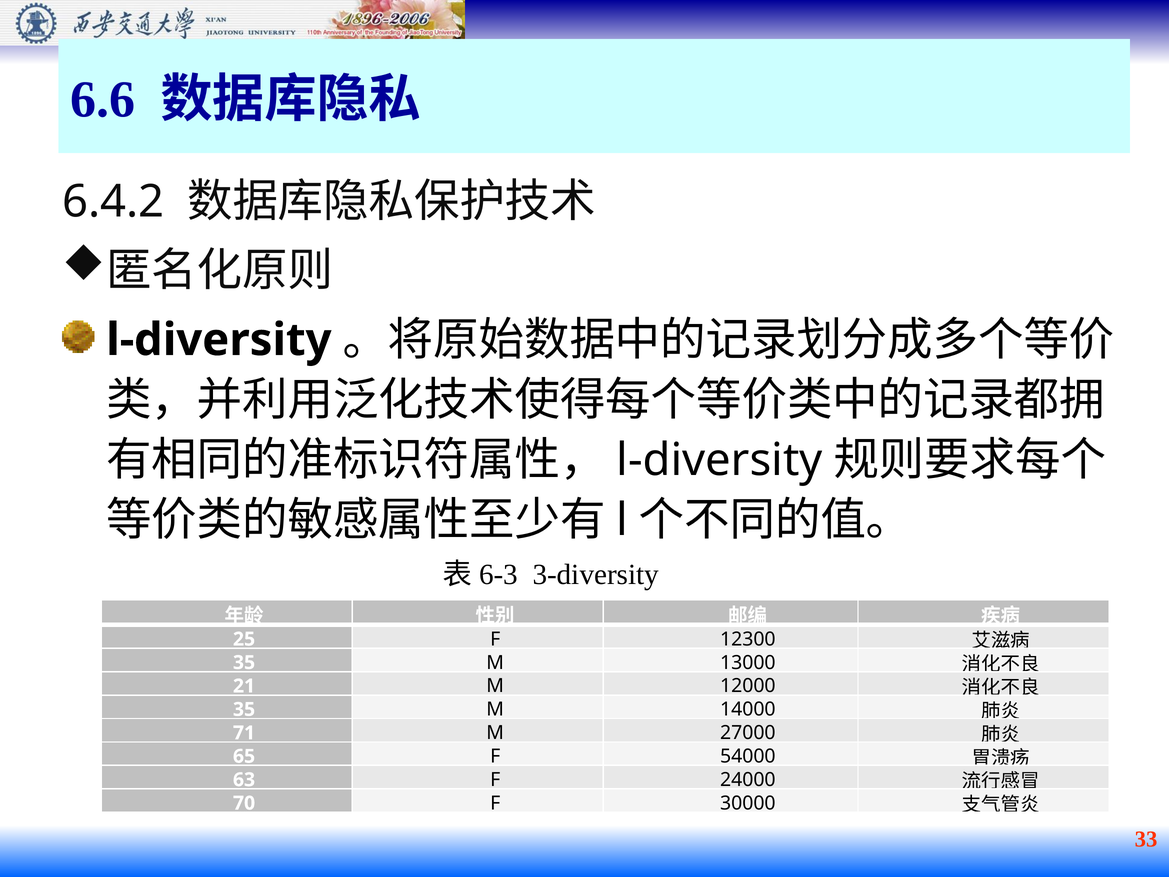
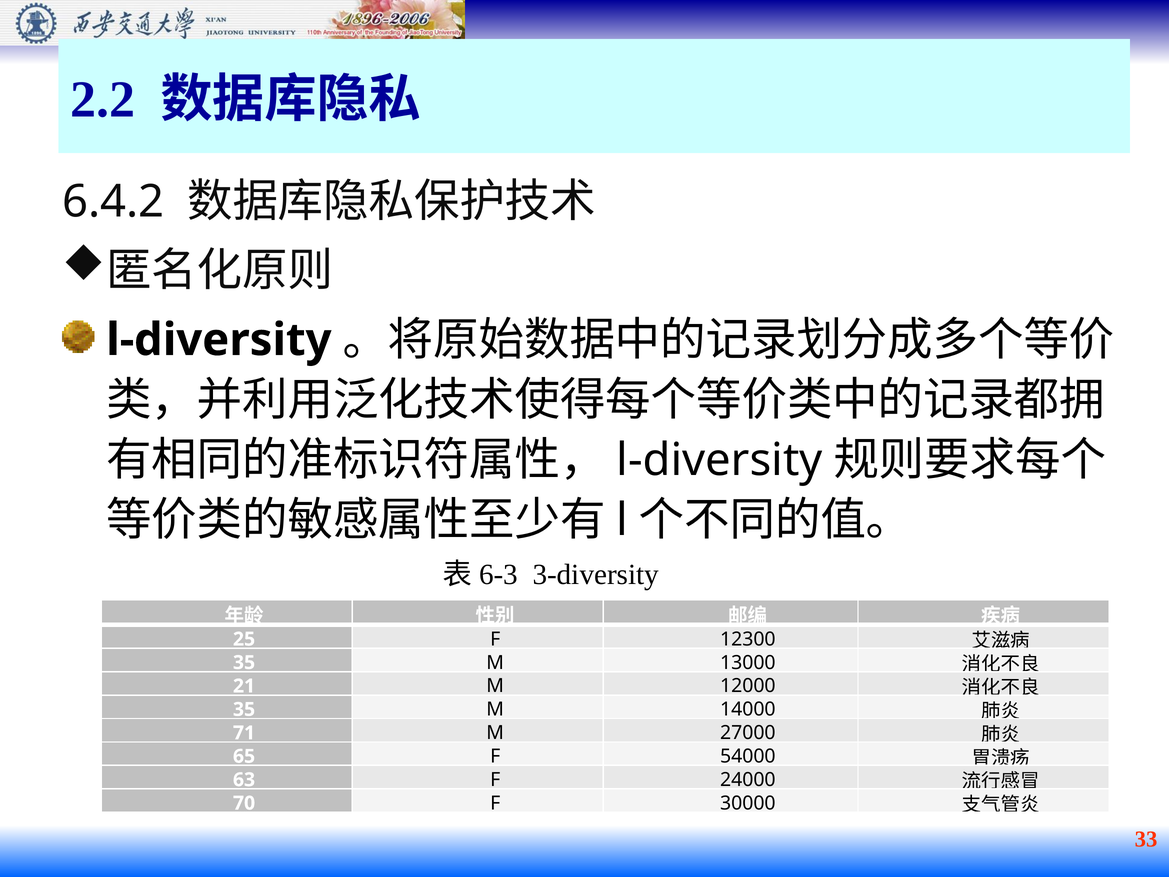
6.6: 6.6 -> 2.2
